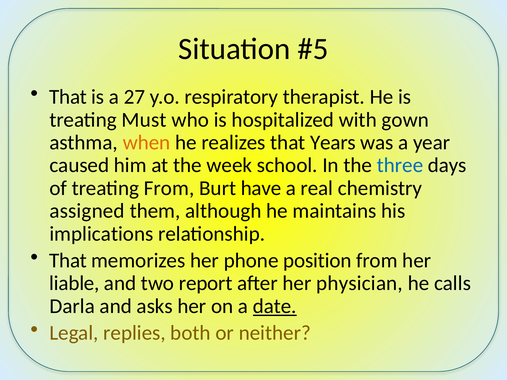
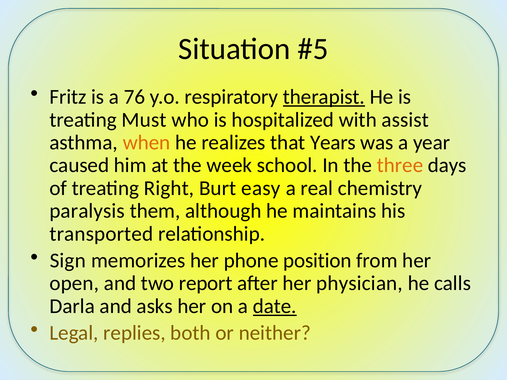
That at (68, 97): That -> Fritz
27: 27 -> 76
therapist underline: none -> present
gown: gown -> assist
three colour: blue -> orange
treating From: From -> Right
have: have -> easy
assigned: assigned -> paralysis
implications: implications -> transported
That at (68, 261): That -> Sign
liable: liable -> open
